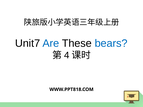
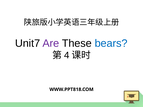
Are colour: blue -> purple
